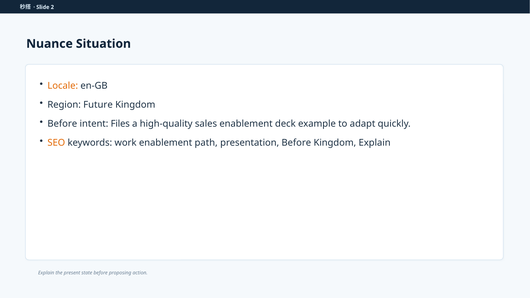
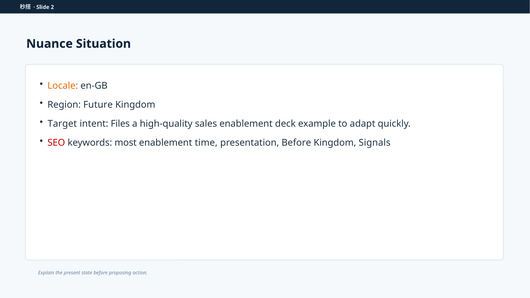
Before at (62, 124): Before -> Target
SEO colour: orange -> red
work: work -> most
path: path -> time
Kingdom Explain: Explain -> Signals
